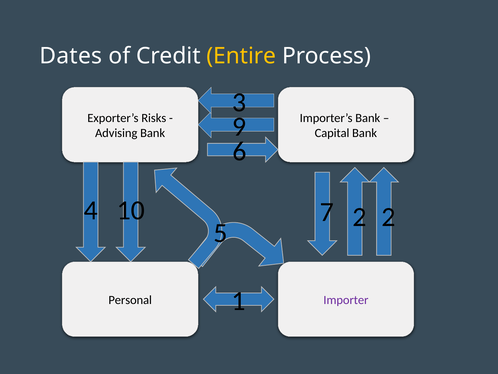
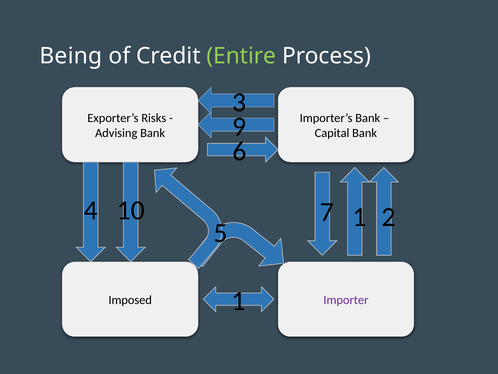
Dates: Dates -> Being
Entire colour: yellow -> light green
10 2: 2 -> 1
Personal: Personal -> Imposed
